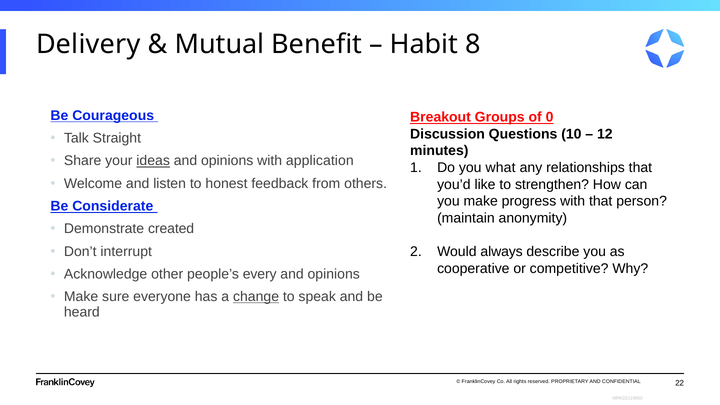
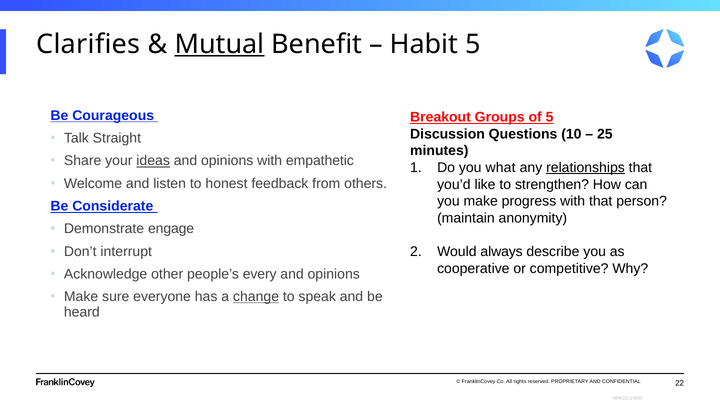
Delivery: Delivery -> Clarifies
Mutual underline: none -> present
Habit 8: 8 -> 5
of 0: 0 -> 5
12: 12 -> 25
application: application -> empathetic
relationships underline: none -> present
created: created -> engage
